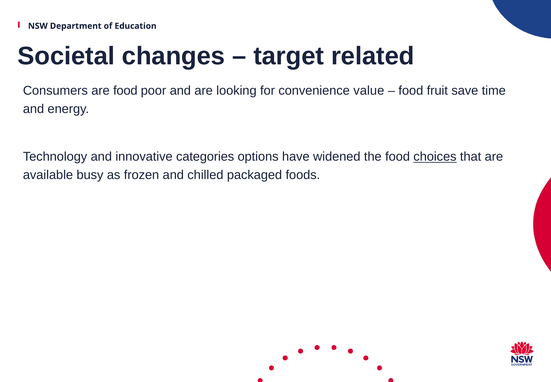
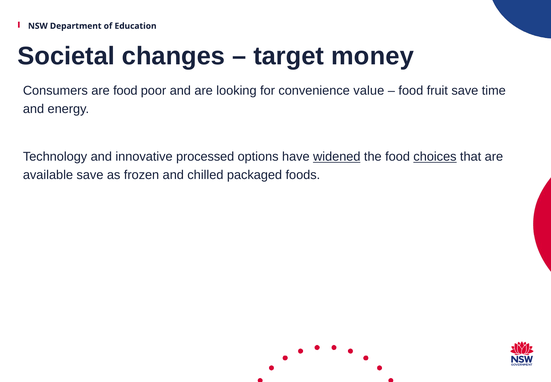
related: related -> money
categories: categories -> processed
widened underline: none -> present
available busy: busy -> save
